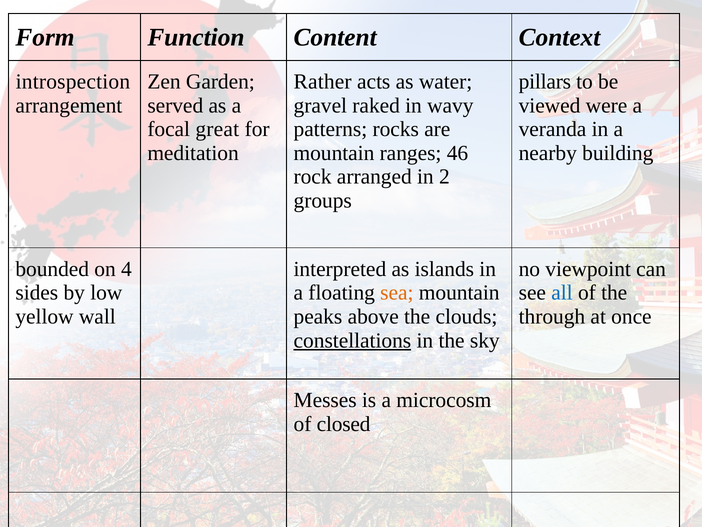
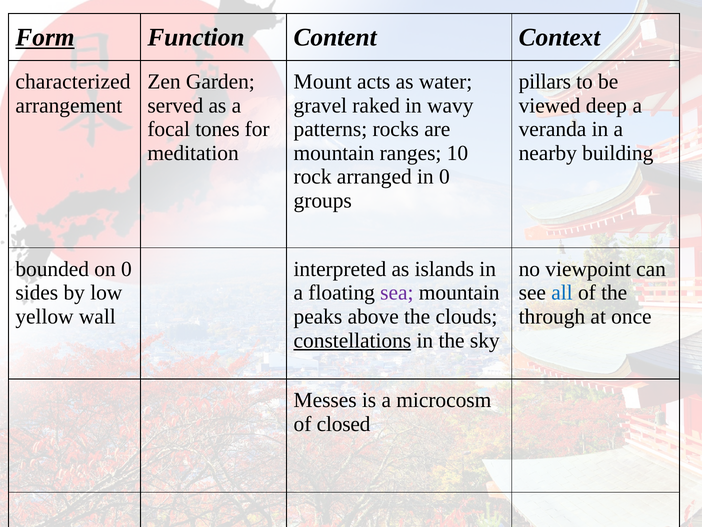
Form underline: none -> present
introspection: introspection -> characterized
Rather: Rather -> Mount
were: were -> deep
great: great -> tones
46: 46 -> 10
in 2: 2 -> 0
on 4: 4 -> 0
sea colour: orange -> purple
